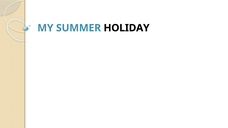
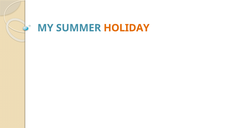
HOLIDAY colour: black -> orange
